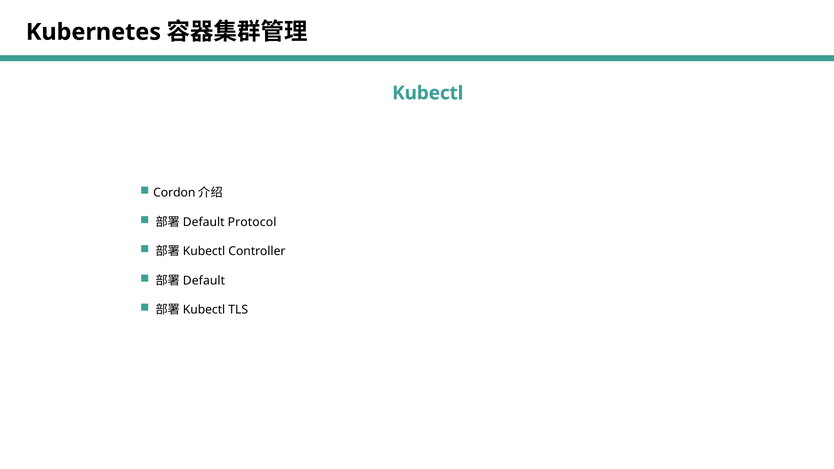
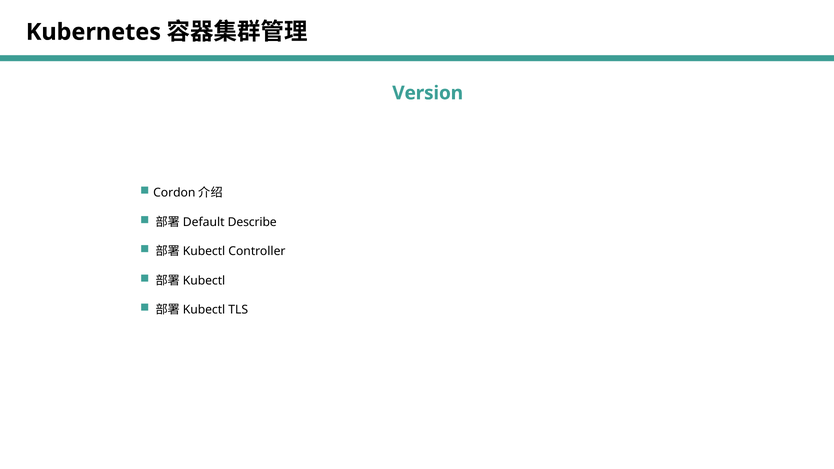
Kubectl at (428, 93): Kubectl -> Version
Protocol: Protocol -> Describe
Default at (204, 281): Default -> Kubectl
